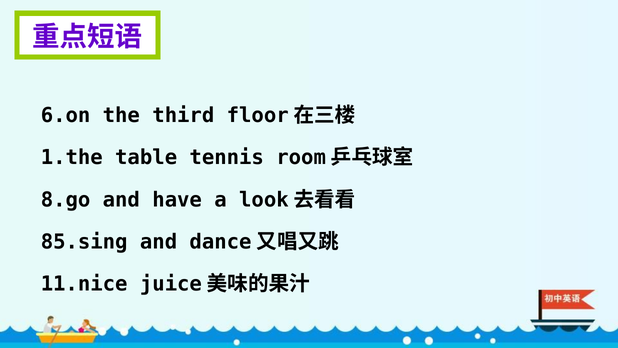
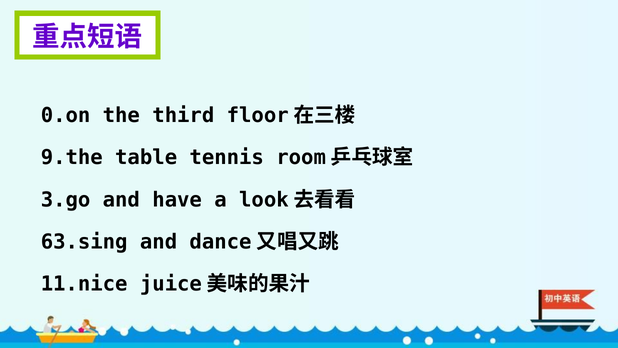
6.on: 6.on -> 0.on
1.the: 1.the -> 9.the
8.go: 8.go -> 3.go
85.sing: 85.sing -> 63.sing
